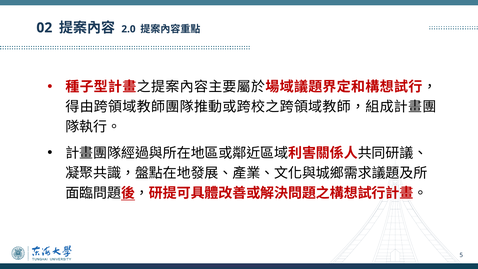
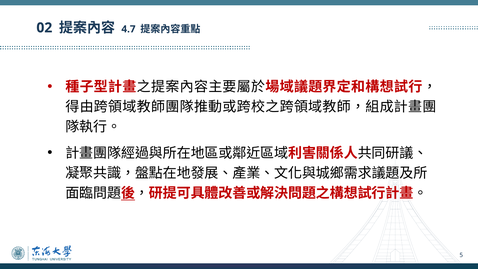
2.0: 2.0 -> 4.7
